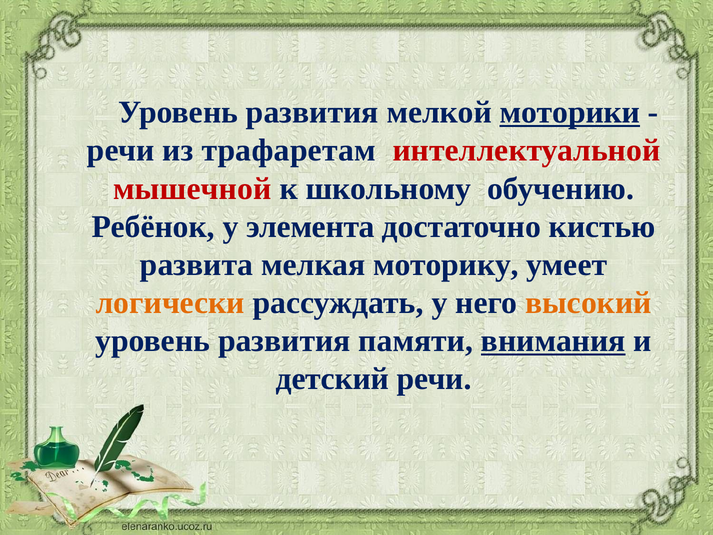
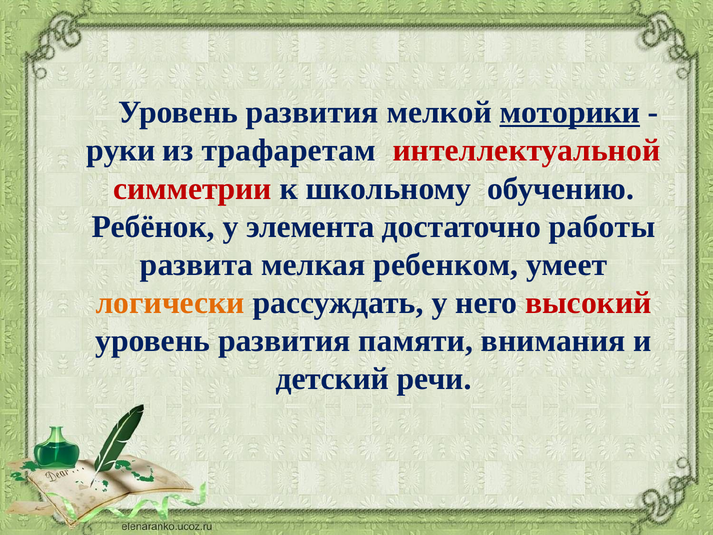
речи at (121, 150): речи -> руки
мышечной: мышечной -> симметрии
кистью: кистью -> работы
моторику: моторику -> ребенком
высокий colour: orange -> red
внимания underline: present -> none
